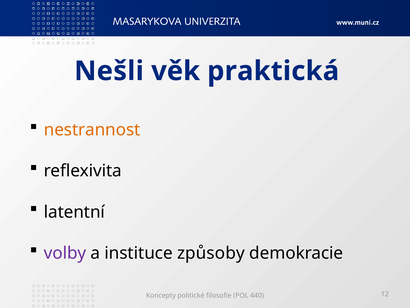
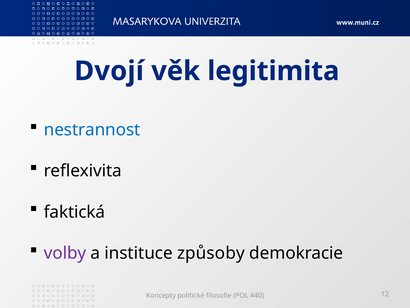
Nešli: Nešli -> Dvojí
praktická: praktická -> legitimita
nestrannost colour: orange -> blue
latentní: latentní -> faktická
